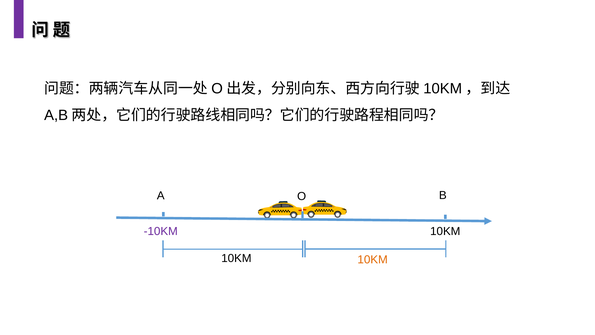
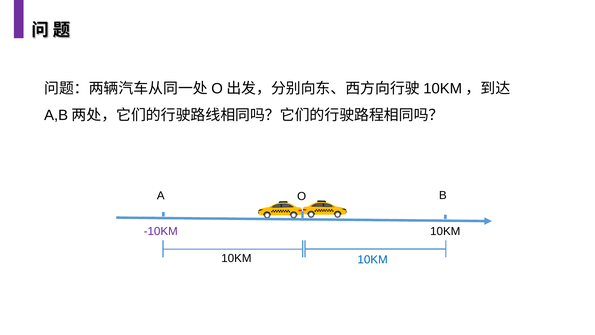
10KM at (373, 259) colour: orange -> blue
